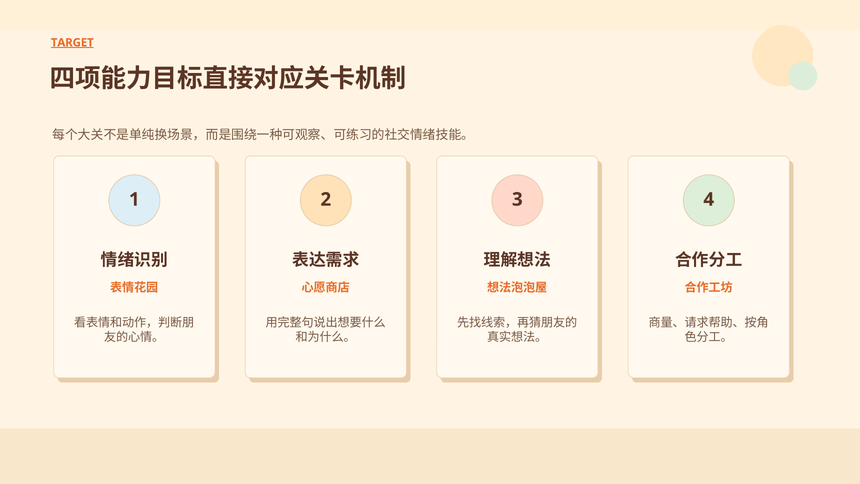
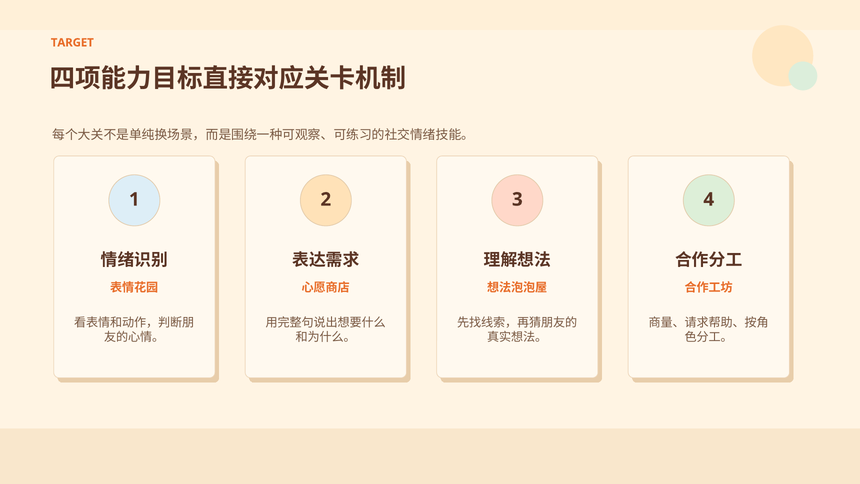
TARGET underline: present -> none
